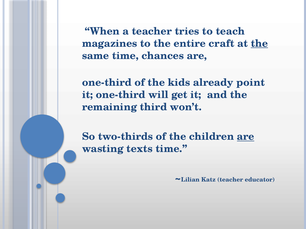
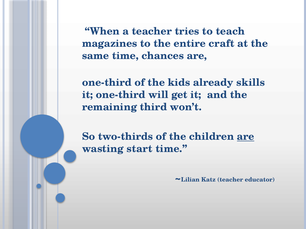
the at (259, 44) underline: present -> none
point: point -> skills
texts: texts -> start
